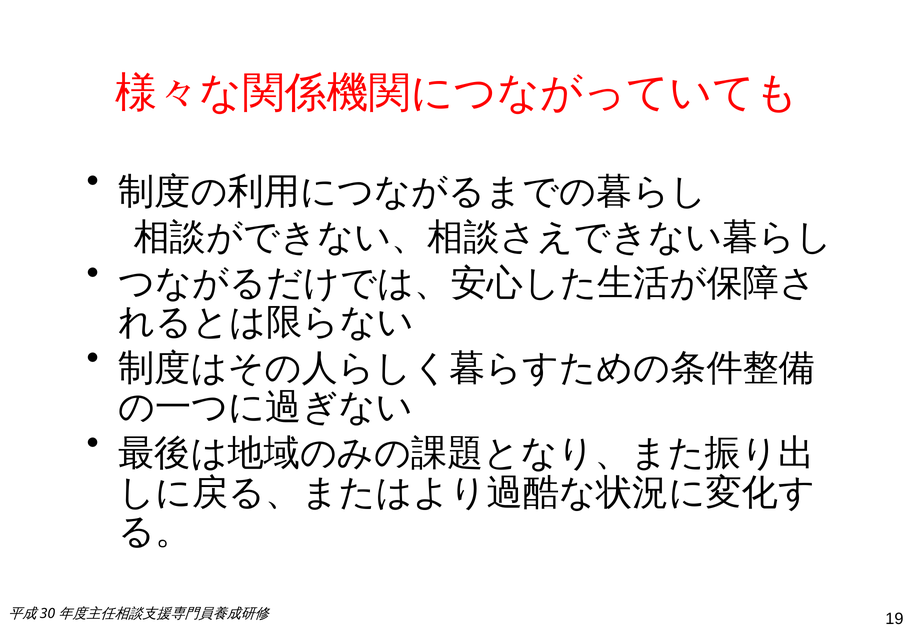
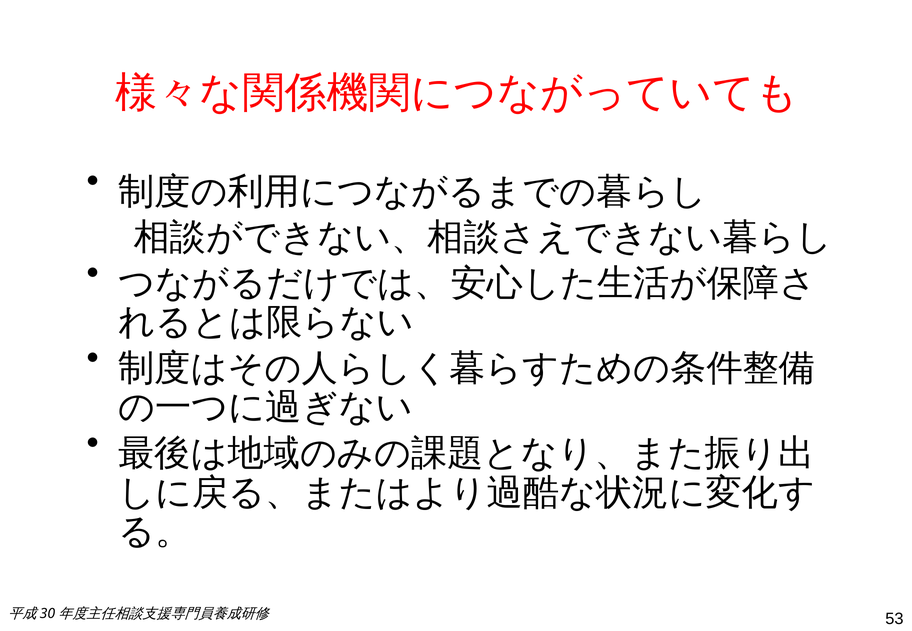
19: 19 -> 53
